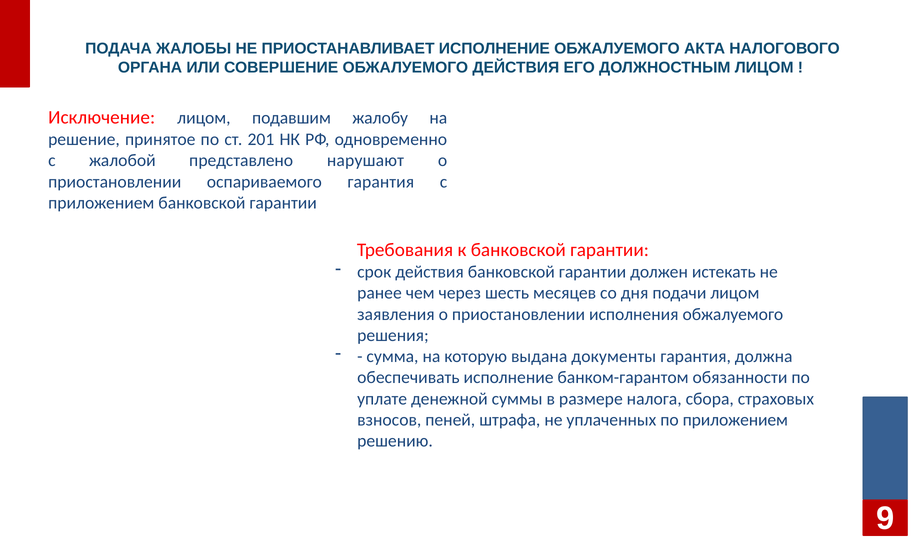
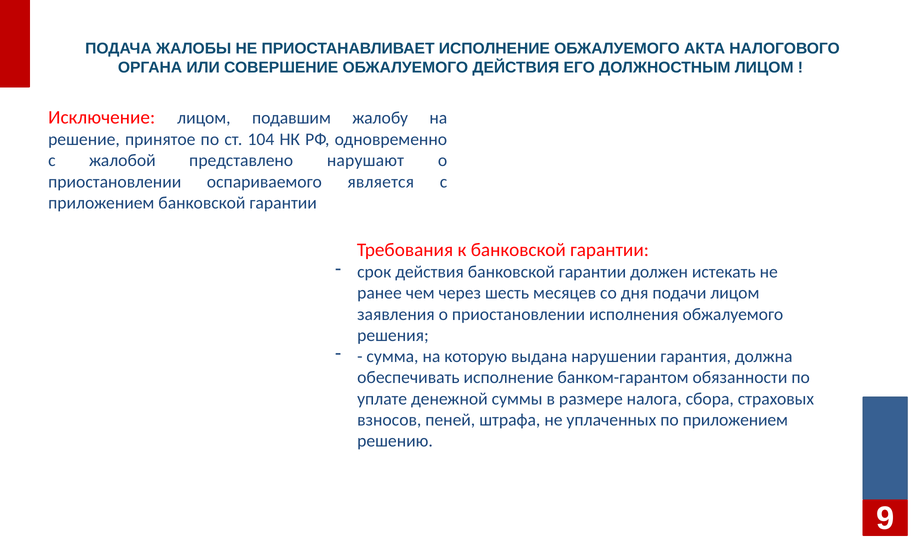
201: 201 -> 104
оспариваемого гарантия: гарантия -> является
документы: документы -> нарушении
